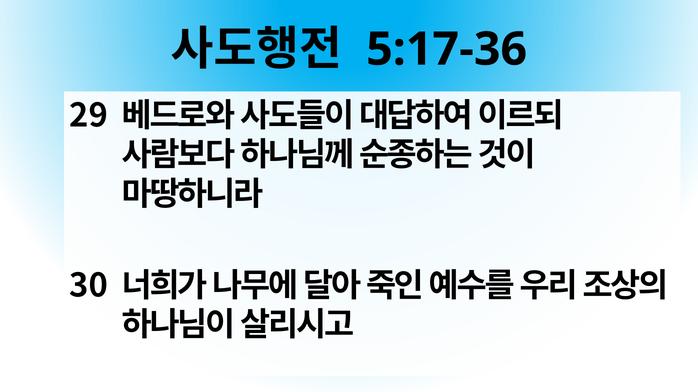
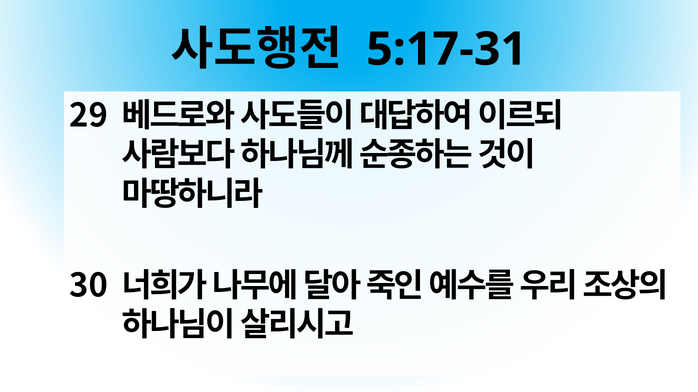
5:17-36: 5:17-36 -> 5:17-31
